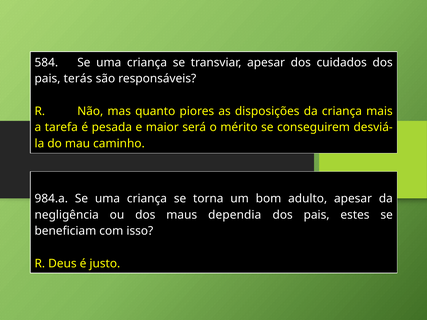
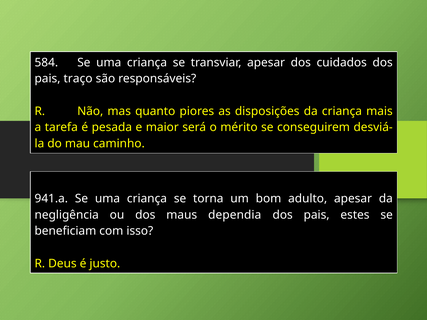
terás: terás -> traço
984.a: 984.a -> 941.a
